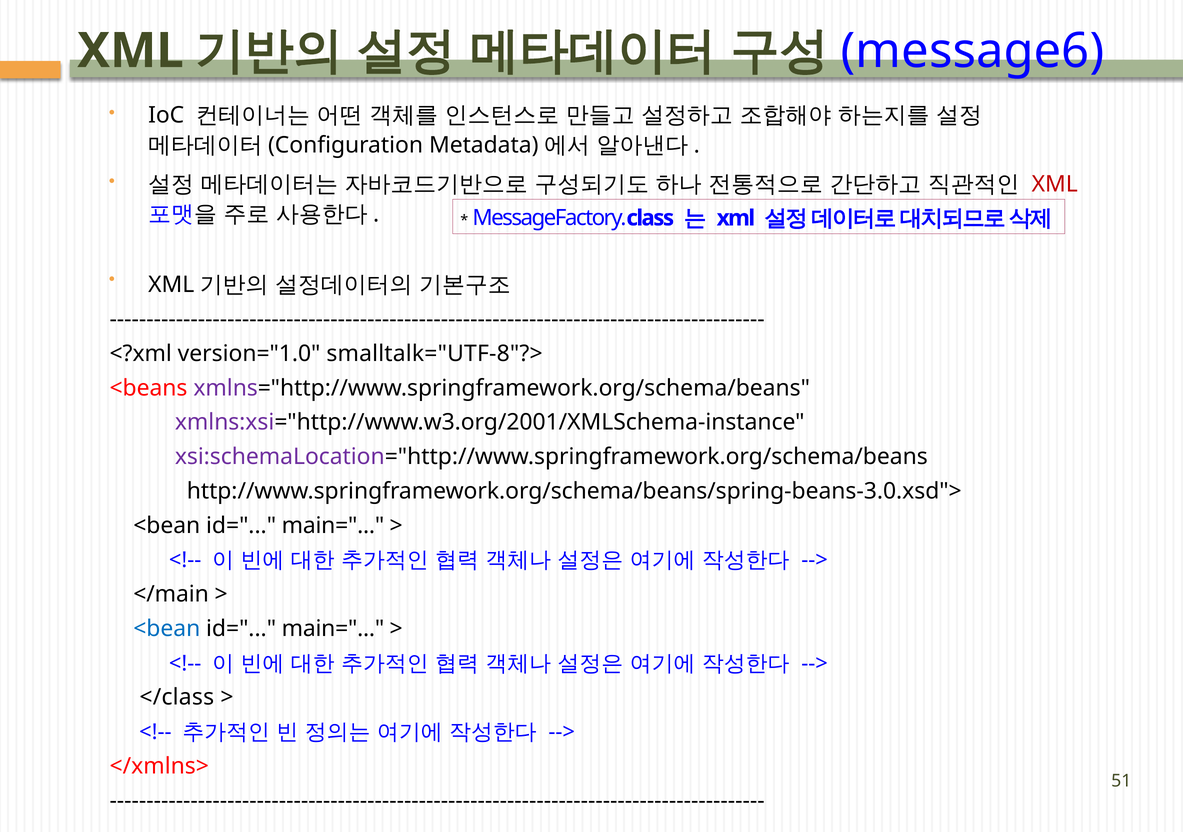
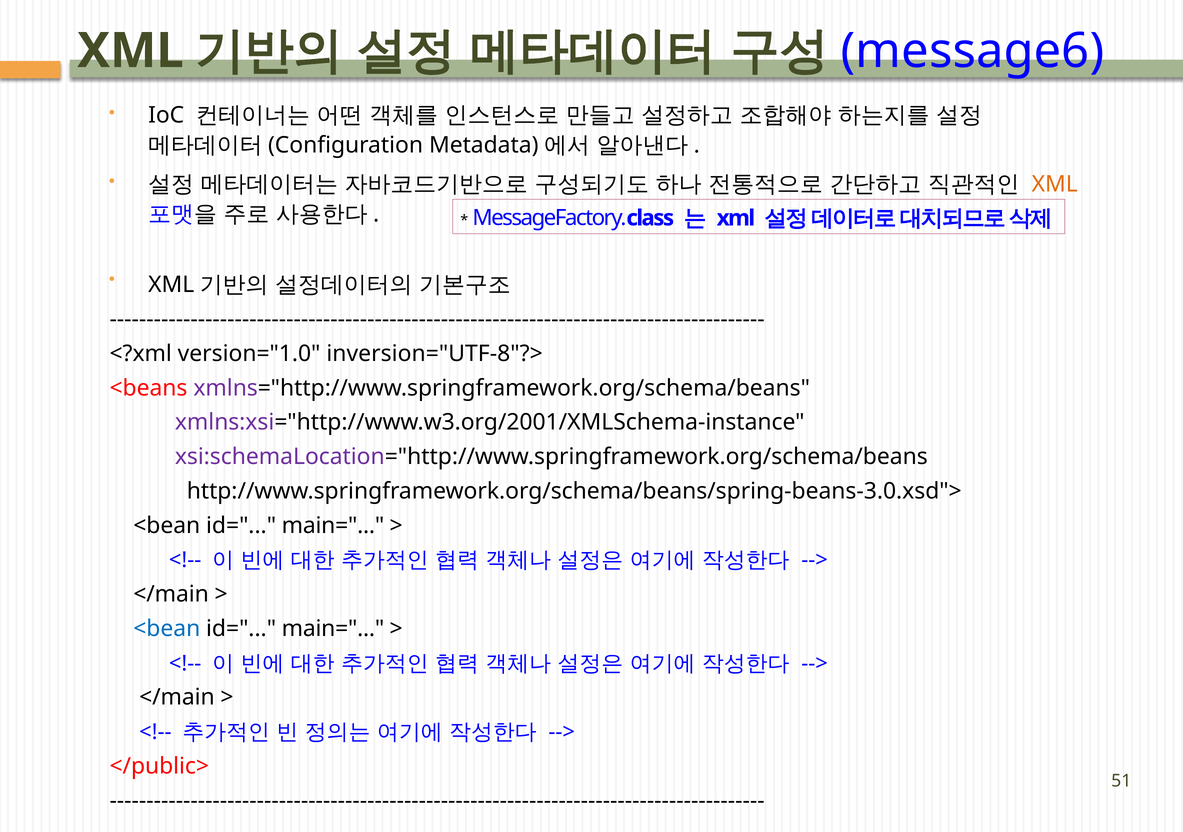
XML at (1055, 184) colour: red -> orange
smalltalk="UTF-8"?>: smalltalk="UTF-8"?> -> inversion="UTF-8"?>
</class at (177, 698): </class -> </main
</xmlns>: </xmlns> -> </public>
